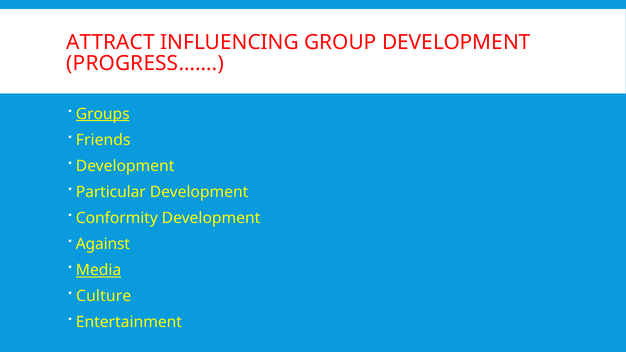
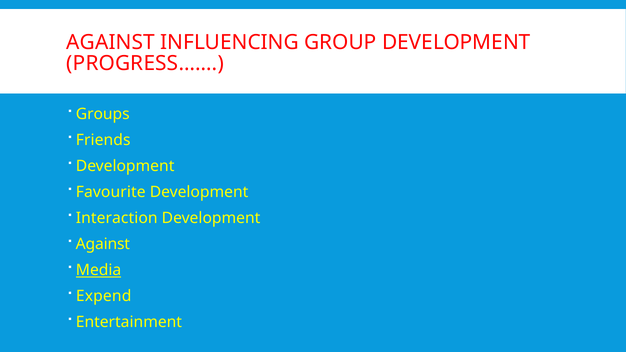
ATTRACT at (111, 42): ATTRACT -> AGAINST
Groups underline: present -> none
Particular: Particular -> Favourite
Conformity: Conformity -> Interaction
Culture: Culture -> Expend
